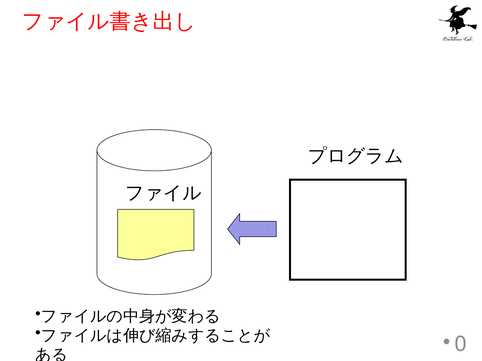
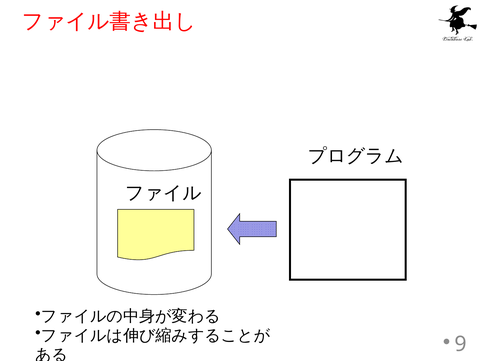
0: 0 -> 9
